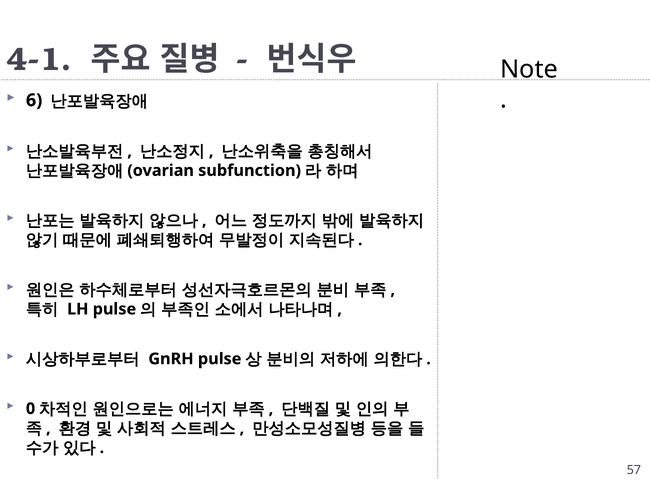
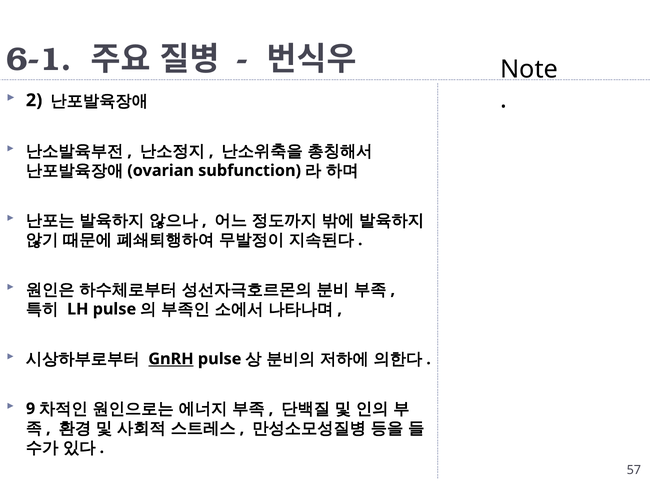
4-1: 4-1 -> 6-1
6: 6 -> 2
GnRH underline: none -> present
0: 0 -> 9
